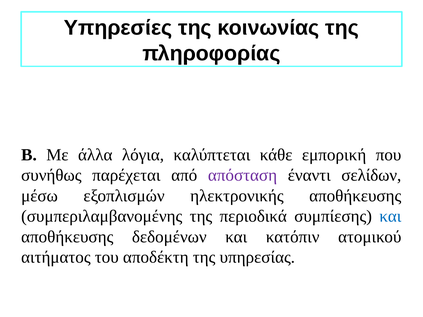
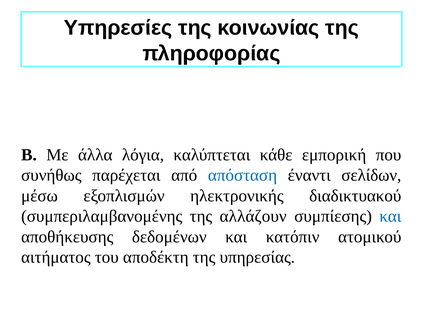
απόσταση colour: purple -> blue
ηλεκτρονικής αποθήκευσης: αποθήκευσης -> διαδικτυακού
περιοδικά: περιοδικά -> αλλάζουν
